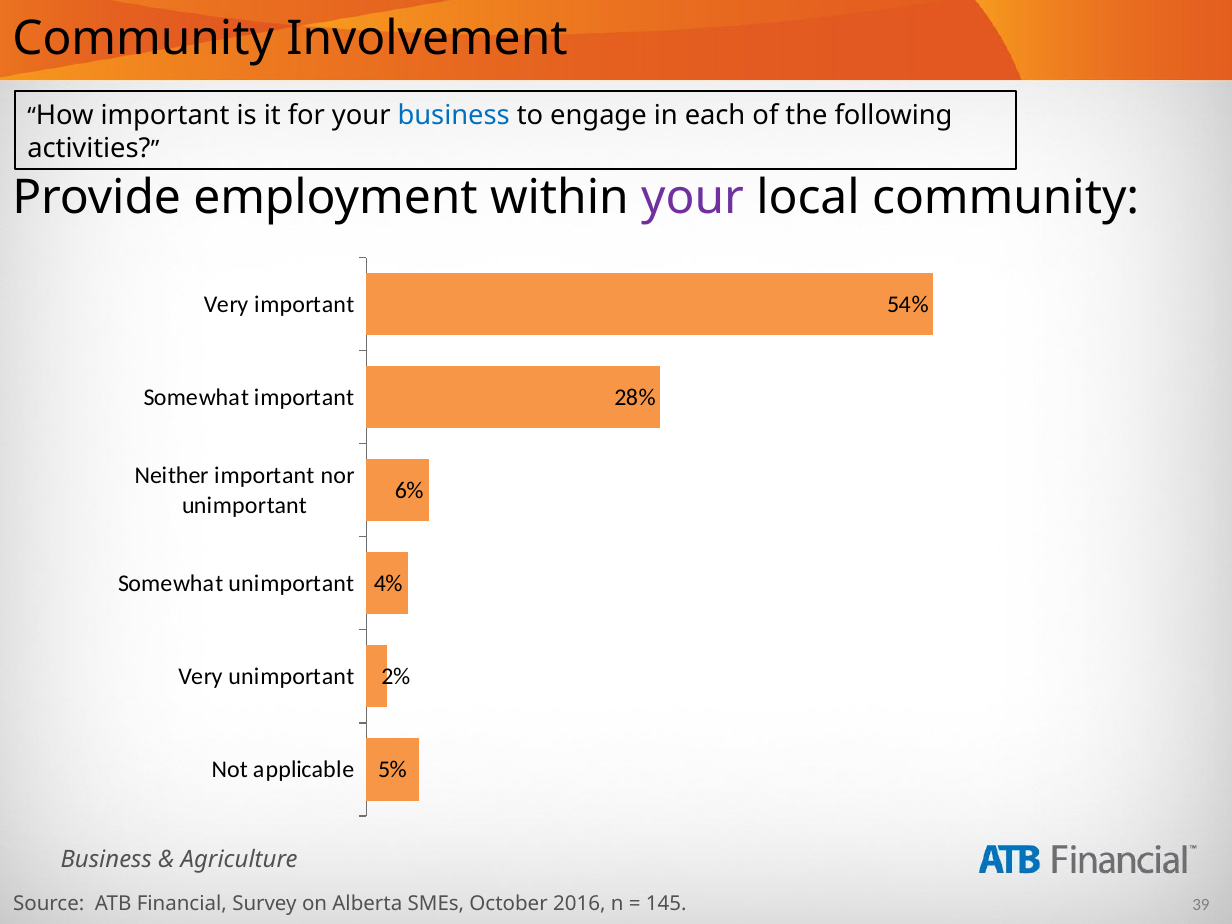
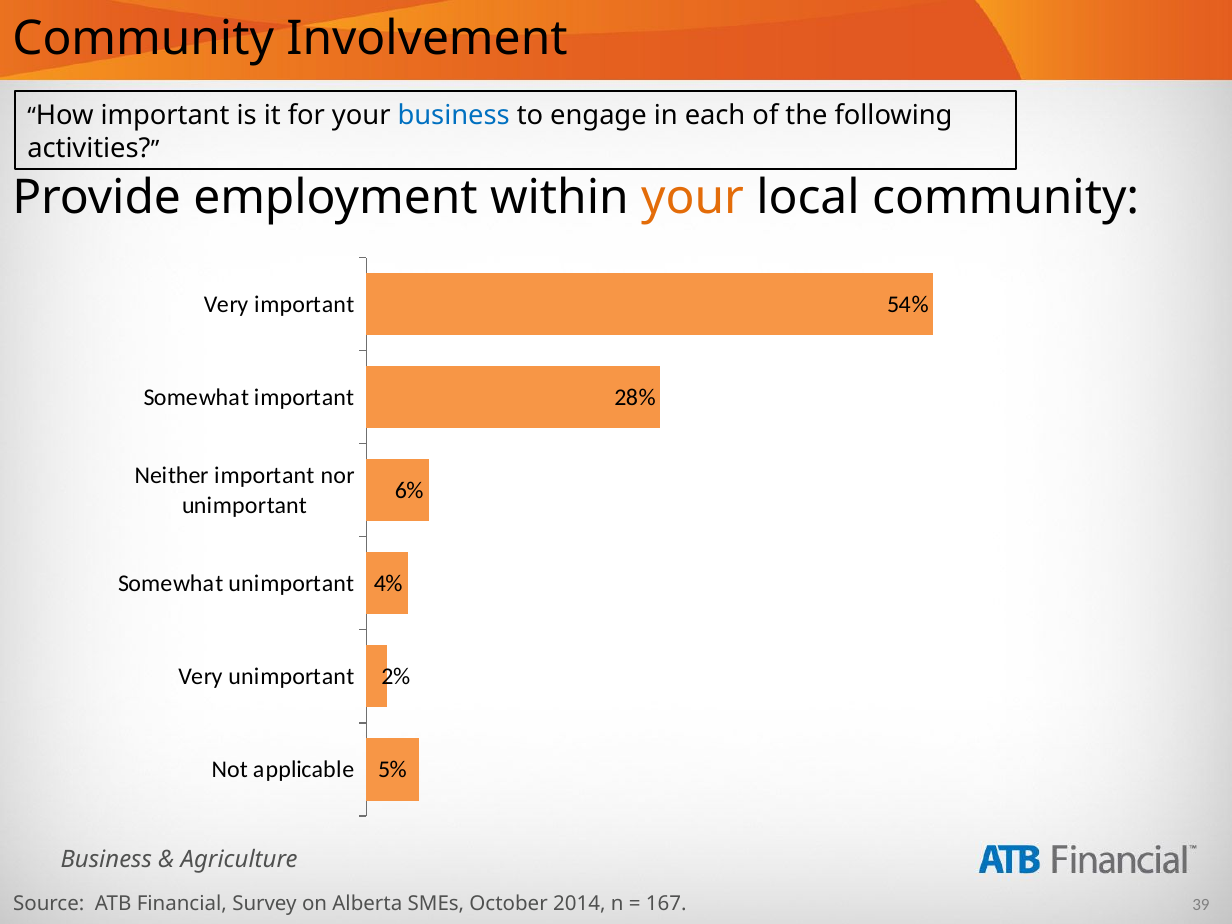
your at (693, 197) colour: purple -> orange
2016: 2016 -> 2014
145: 145 -> 167
